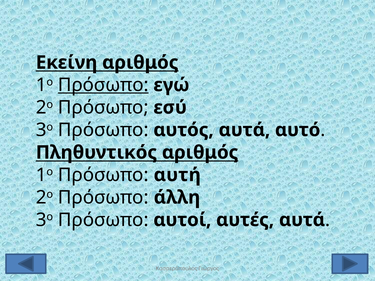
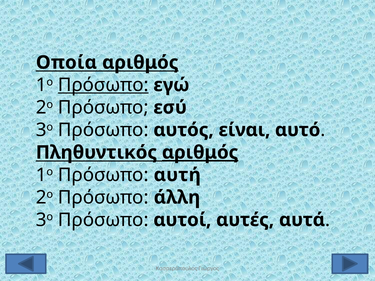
Εκείνη: Εκείνη -> Οποία
αυτός αυτά: αυτά -> είναι
αριθμός at (200, 153) underline: none -> present
